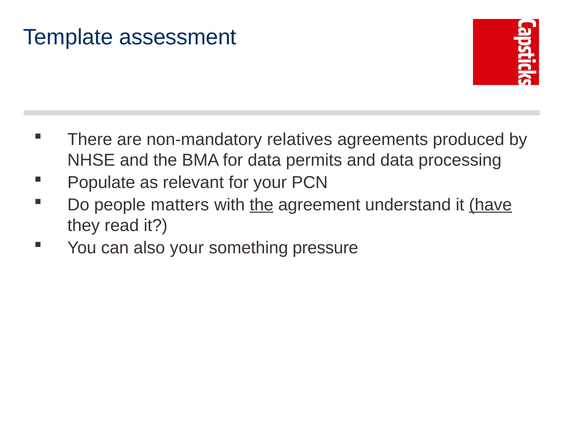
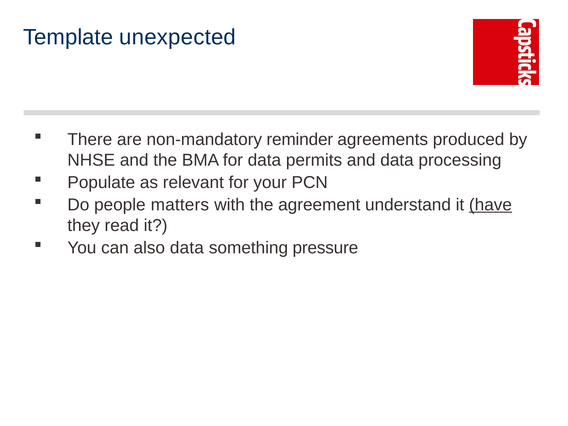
assessment: assessment -> unexpected
relatives: relatives -> reminder
the at (262, 205) underline: present -> none
also your: your -> data
